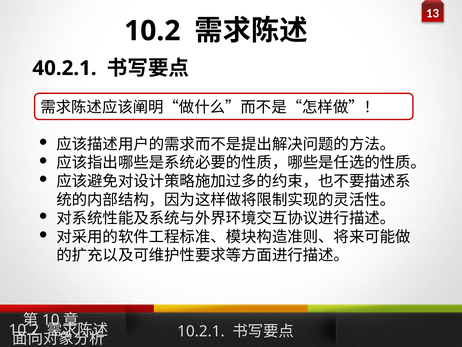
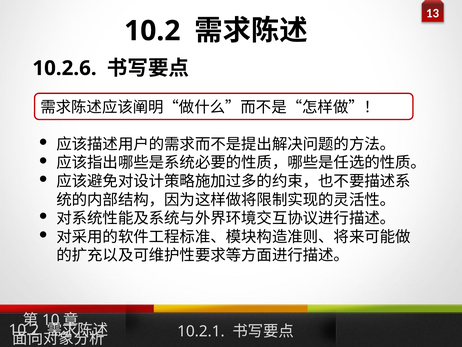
40.2.1: 40.2.1 -> 10.2.6
